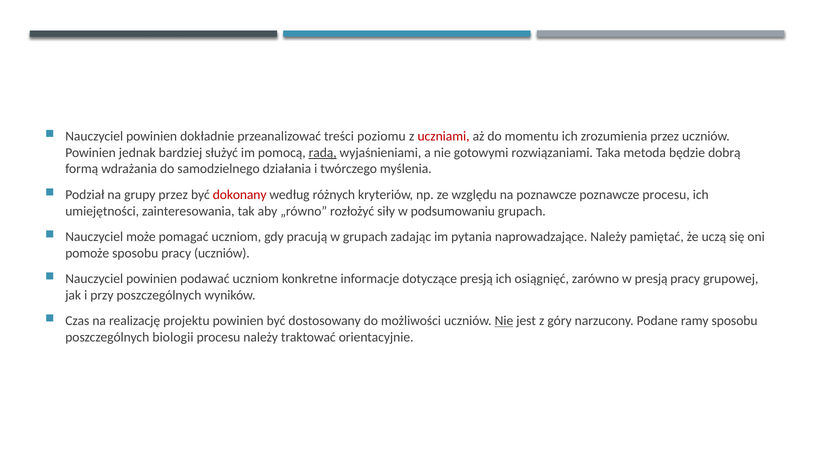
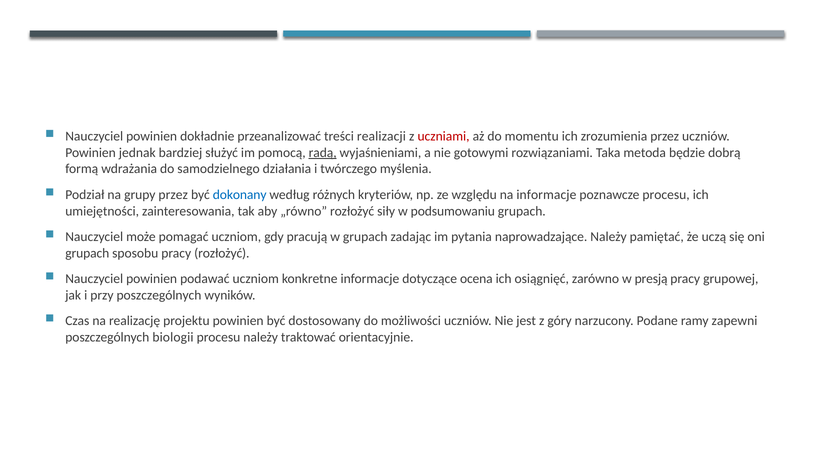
poziomu: poziomu -> realizacji
dokonany colour: red -> blue
na poznawcze: poznawcze -> informacje
pomoże at (87, 253): pomoże -> grupach
pracy uczniów: uczniów -> rozłożyć
dotyczące presją: presją -> ocena
Nie at (504, 321) underline: present -> none
ramy sposobu: sposobu -> zapewni
